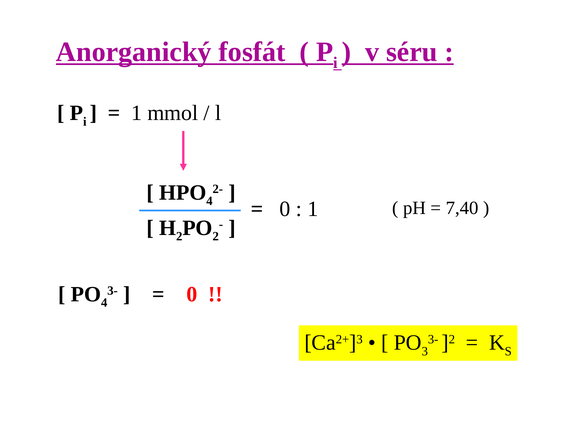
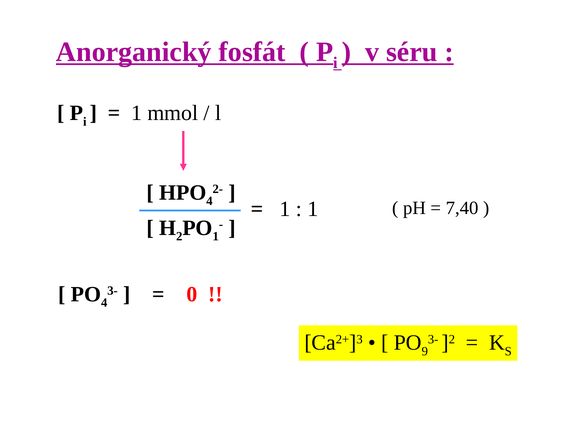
0 at (285, 209): 0 -> 1
2 at (216, 236): 2 -> 1
3: 3 -> 9
